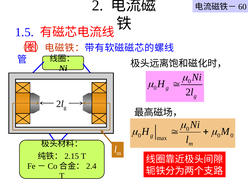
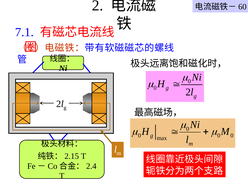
1.5: 1.5 -> 7.1
